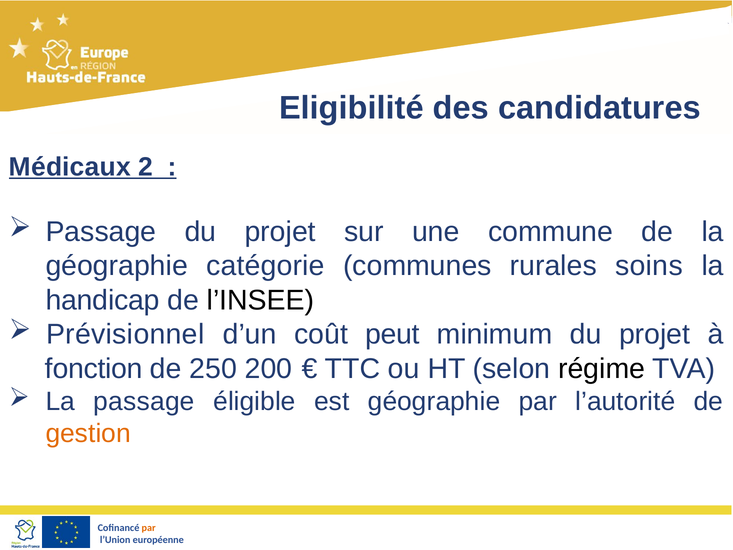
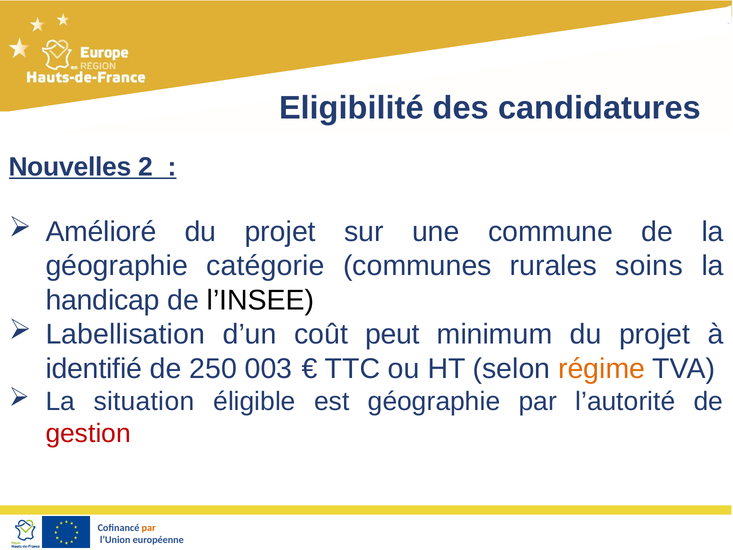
Médicaux: Médicaux -> Nouvelles
Passage at (101, 232): Passage -> Amélioré
Prévisionnel: Prévisionnel -> Labellisation
fonction: fonction -> identifié
200: 200 -> 003
régime colour: black -> orange
La passage: passage -> situation
gestion colour: orange -> red
